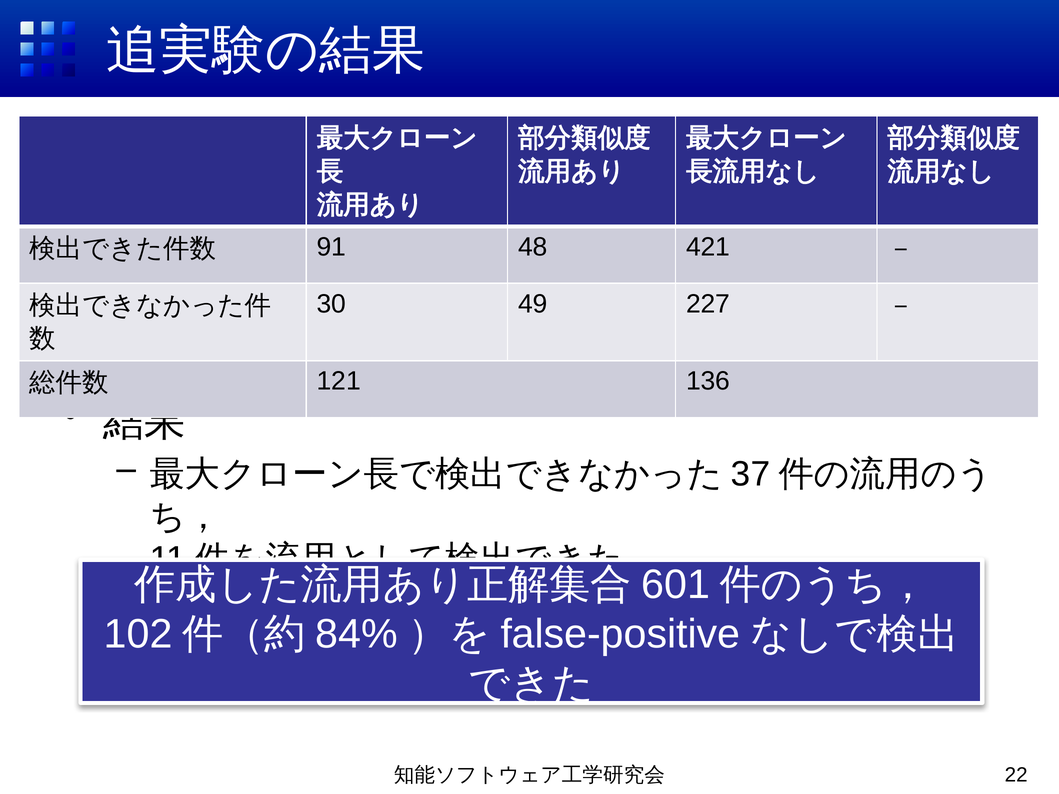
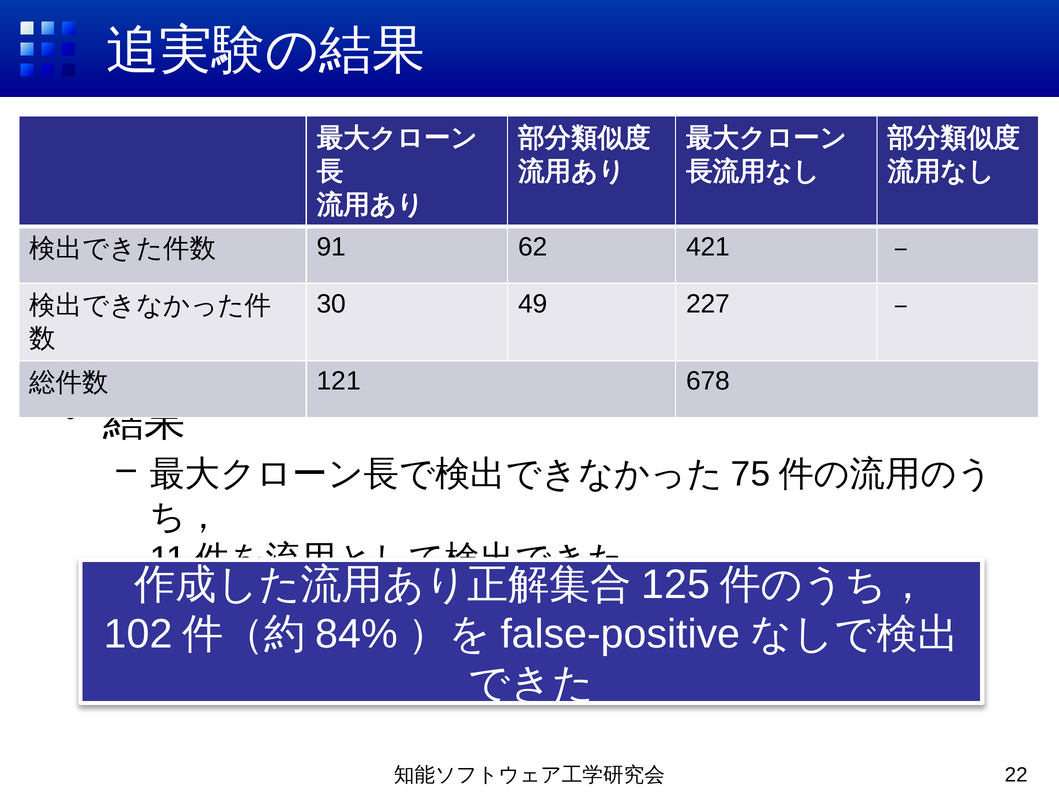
48: 48 -> 62
136: 136 -> 678
37: 37 -> 75
601: 601 -> 125
